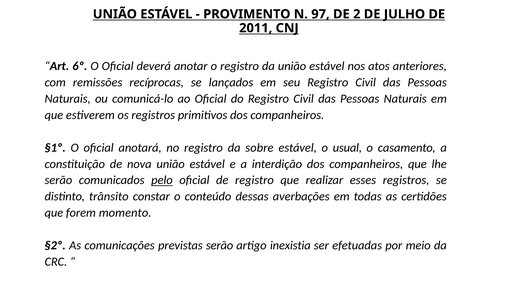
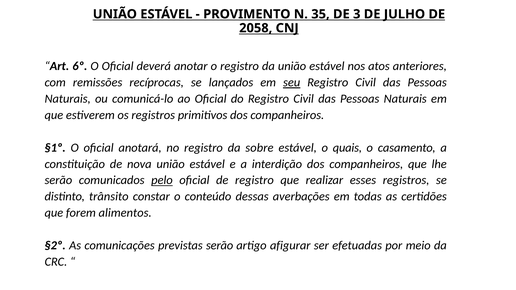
97: 97 -> 35
2: 2 -> 3
2011: 2011 -> 2058
seu underline: none -> present
usual: usual -> quais
momento: momento -> alimentos
inexistia: inexistia -> afigurar
